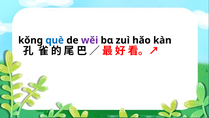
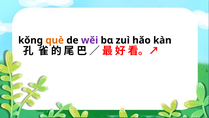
què colour: blue -> orange
